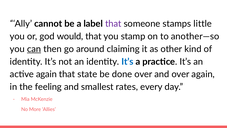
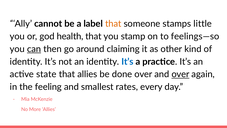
that at (113, 24) colour: purple -> orange
would: would -> health
another—so: another—so -> feelings—so
active again: again -> state
that state: state -> allies
over at (180, 74) underline: none -> present
